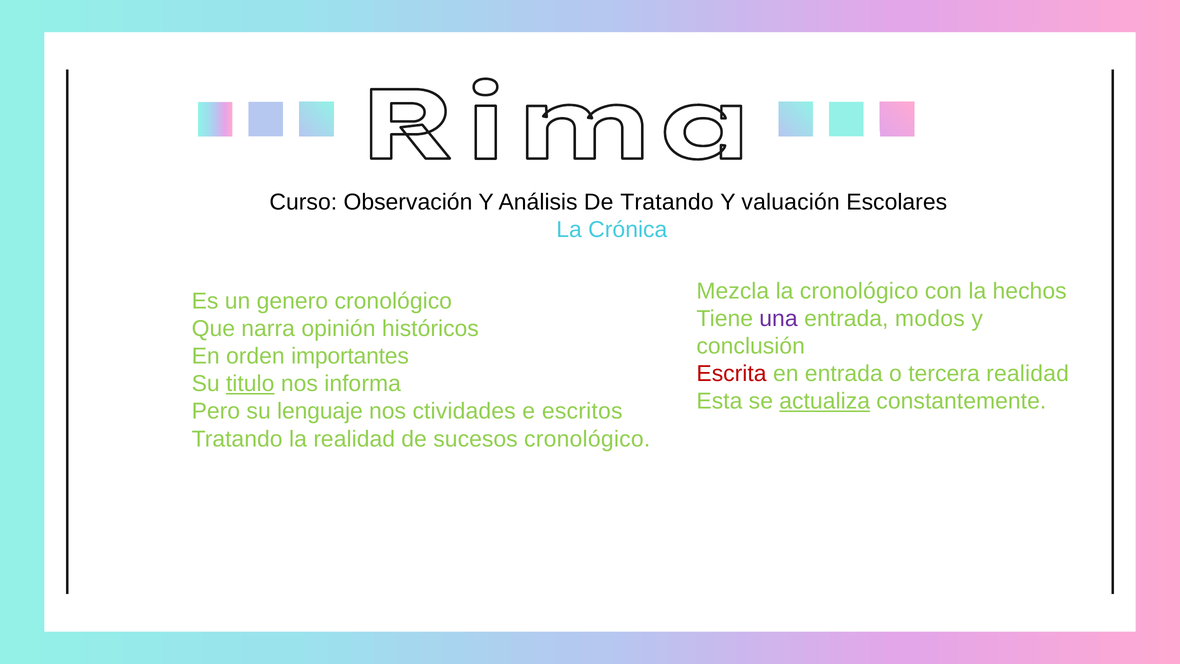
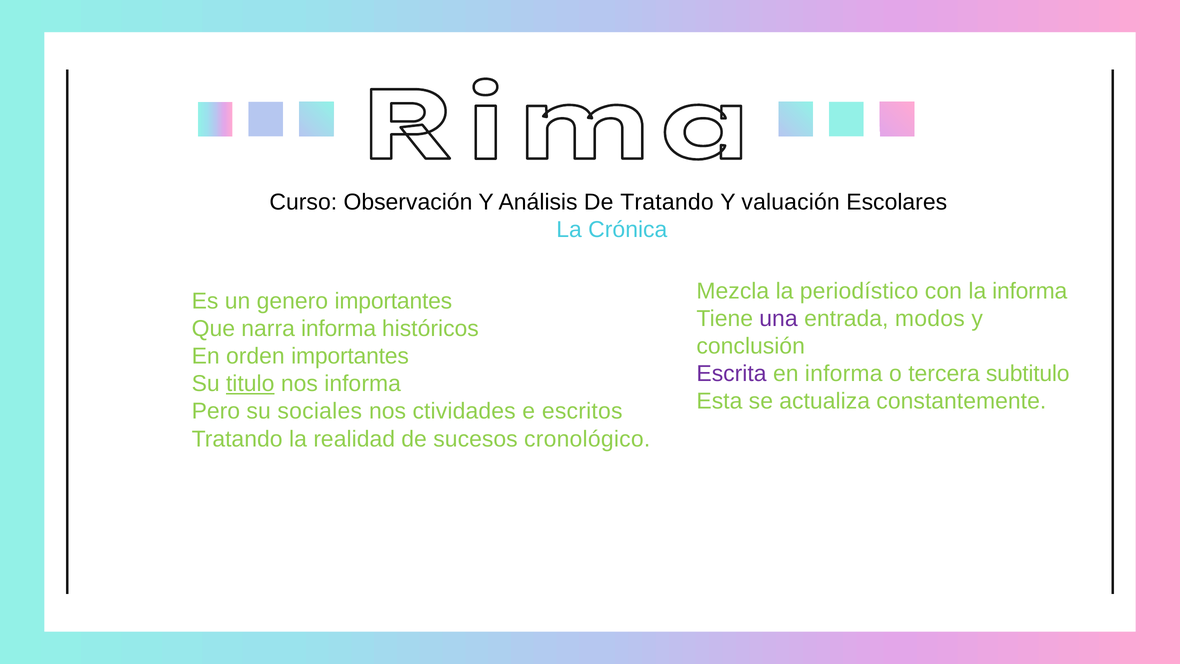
la cronológico: cronológico -> periodístico
la hechos: hechos -> informa
genero cronológico: cronológico -> importantes
narra opinión: opinión -> informa
Escrita colour: red -> purple
en entrada: entrada -> informa
tercera realidad: realidad -> subtitulo
actualiza underline: present -> none
lenguaje: lenguaje -> sociales
